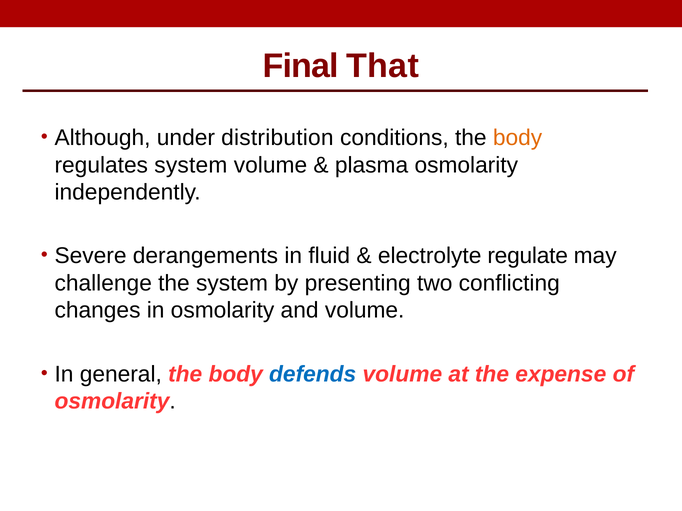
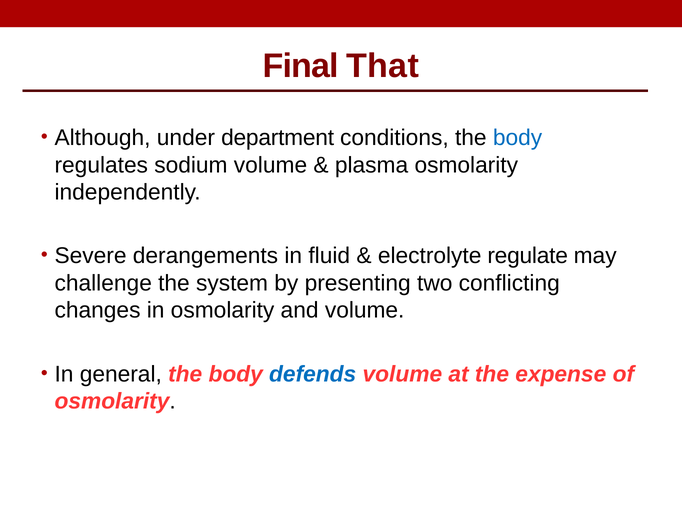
distribution: distribution -> department
body at (518, 138) colour: orange -> blue
regulates system: system -> sodium
